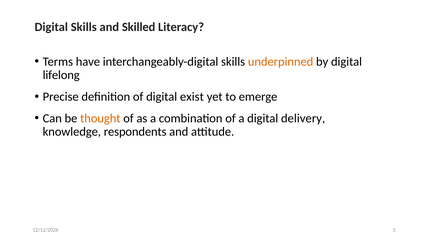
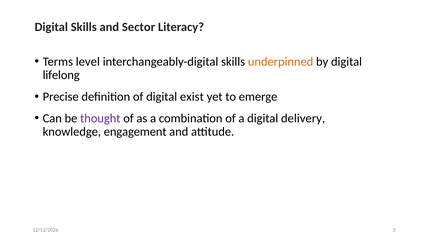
Skilled: Skilled -> Sector
have: have -> level
thought colour: orange -> purple
respondents: respondents -> engagement
